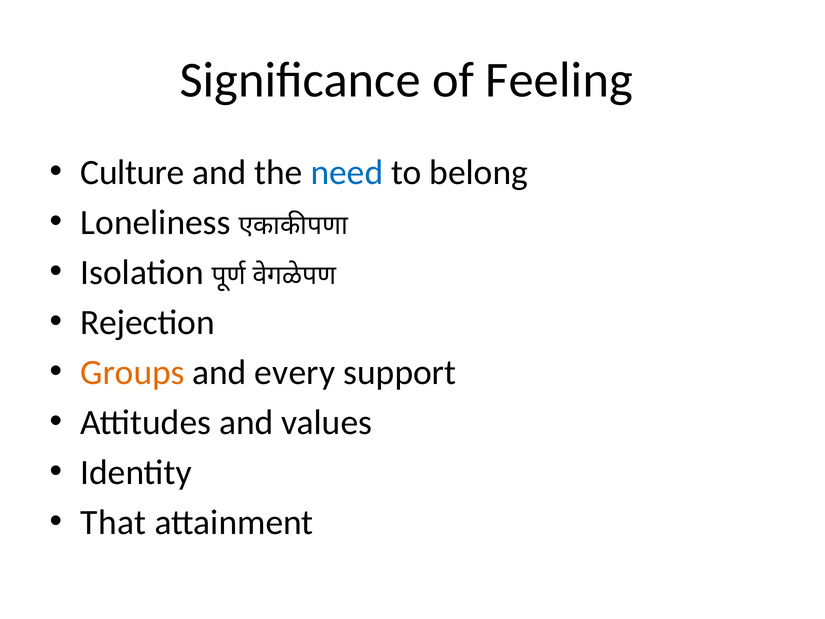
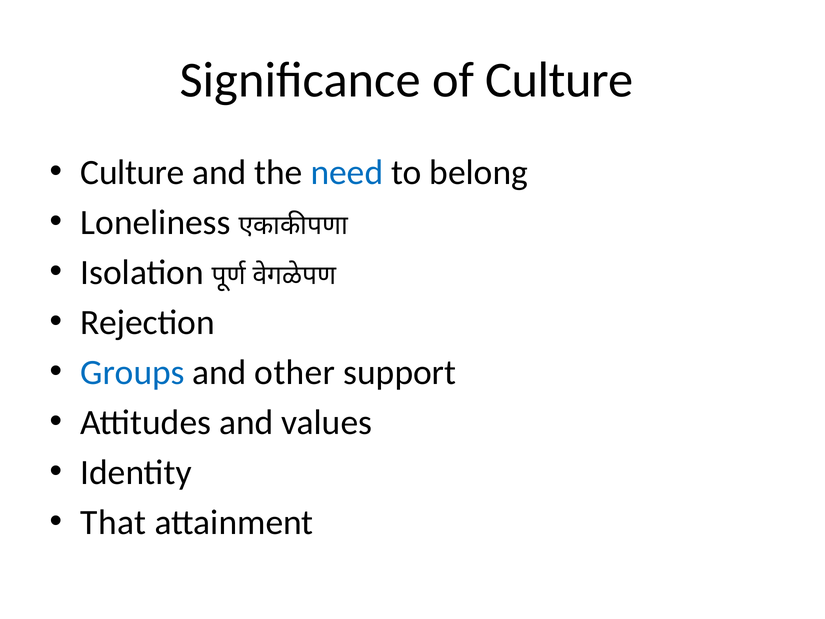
of Feeling: Feeling -> Culture
Groups colour: orange -> blue
every: every -> other
